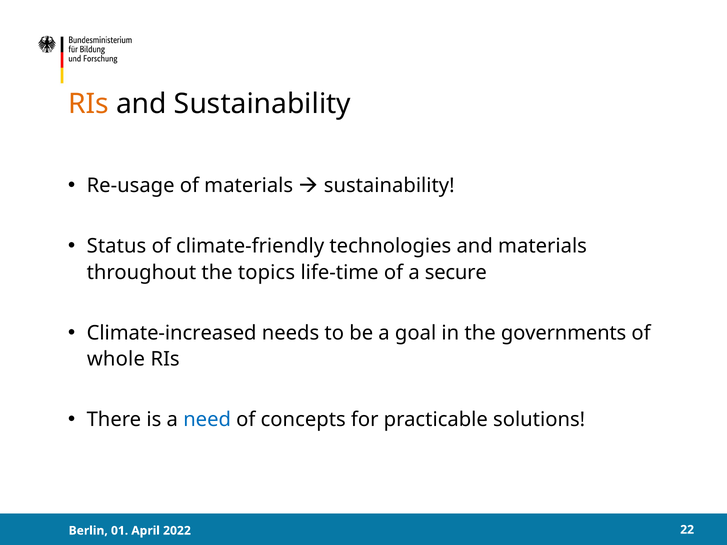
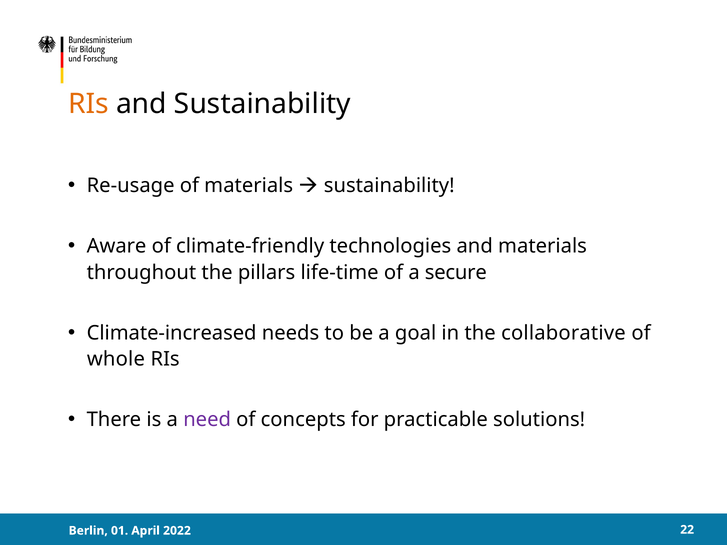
Status: Status -> Aware
topics: topics -> pillars
governments: governments -> collaborative
need colour: blue -> purple
